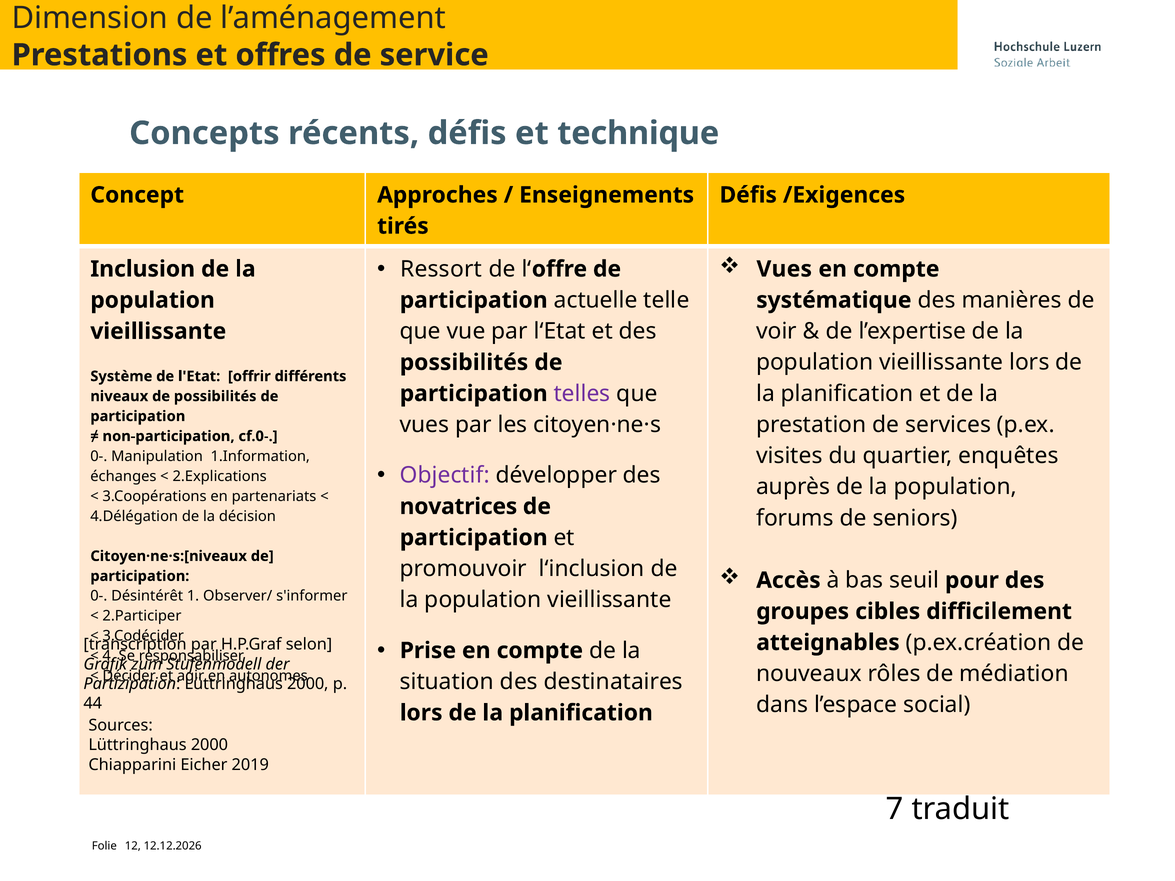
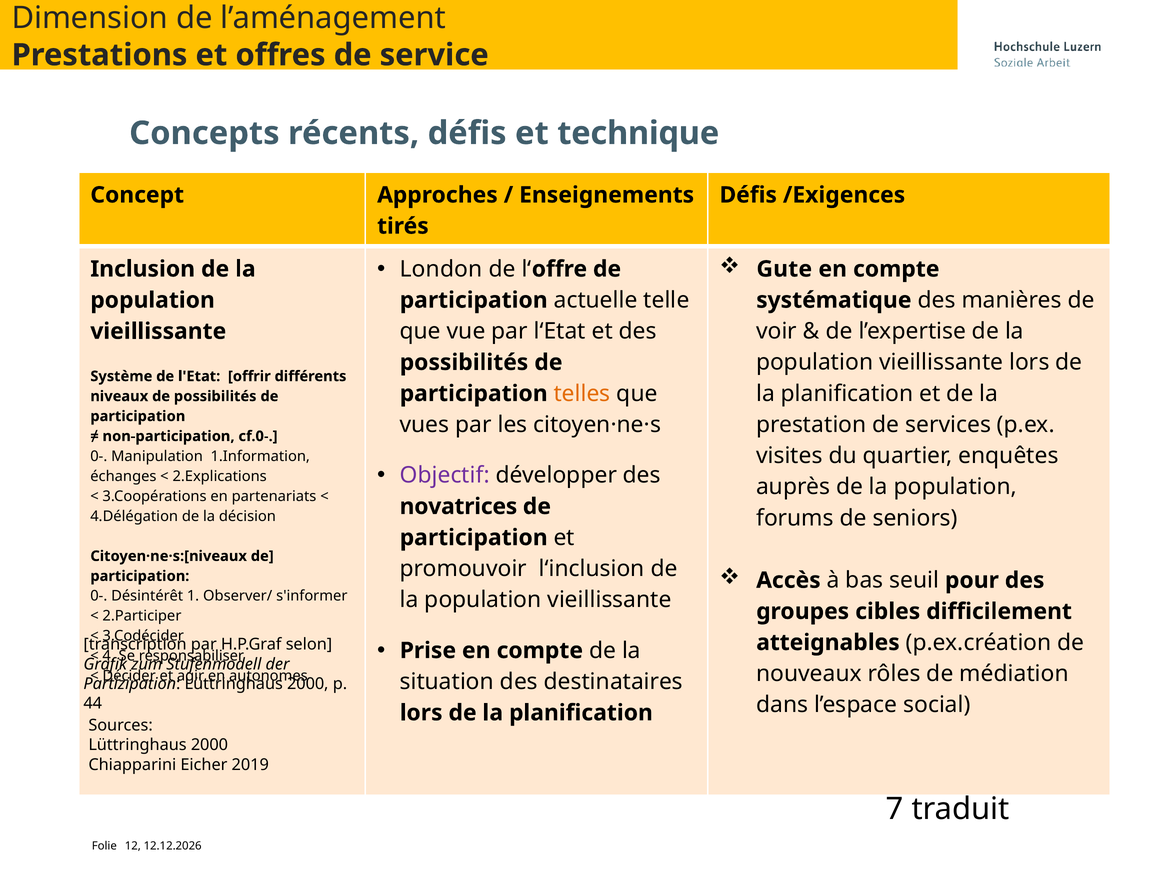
Vues at (784, 269): Vues -> Gute
Ressort: Ressort -> London
telles colour: purple -> orange
